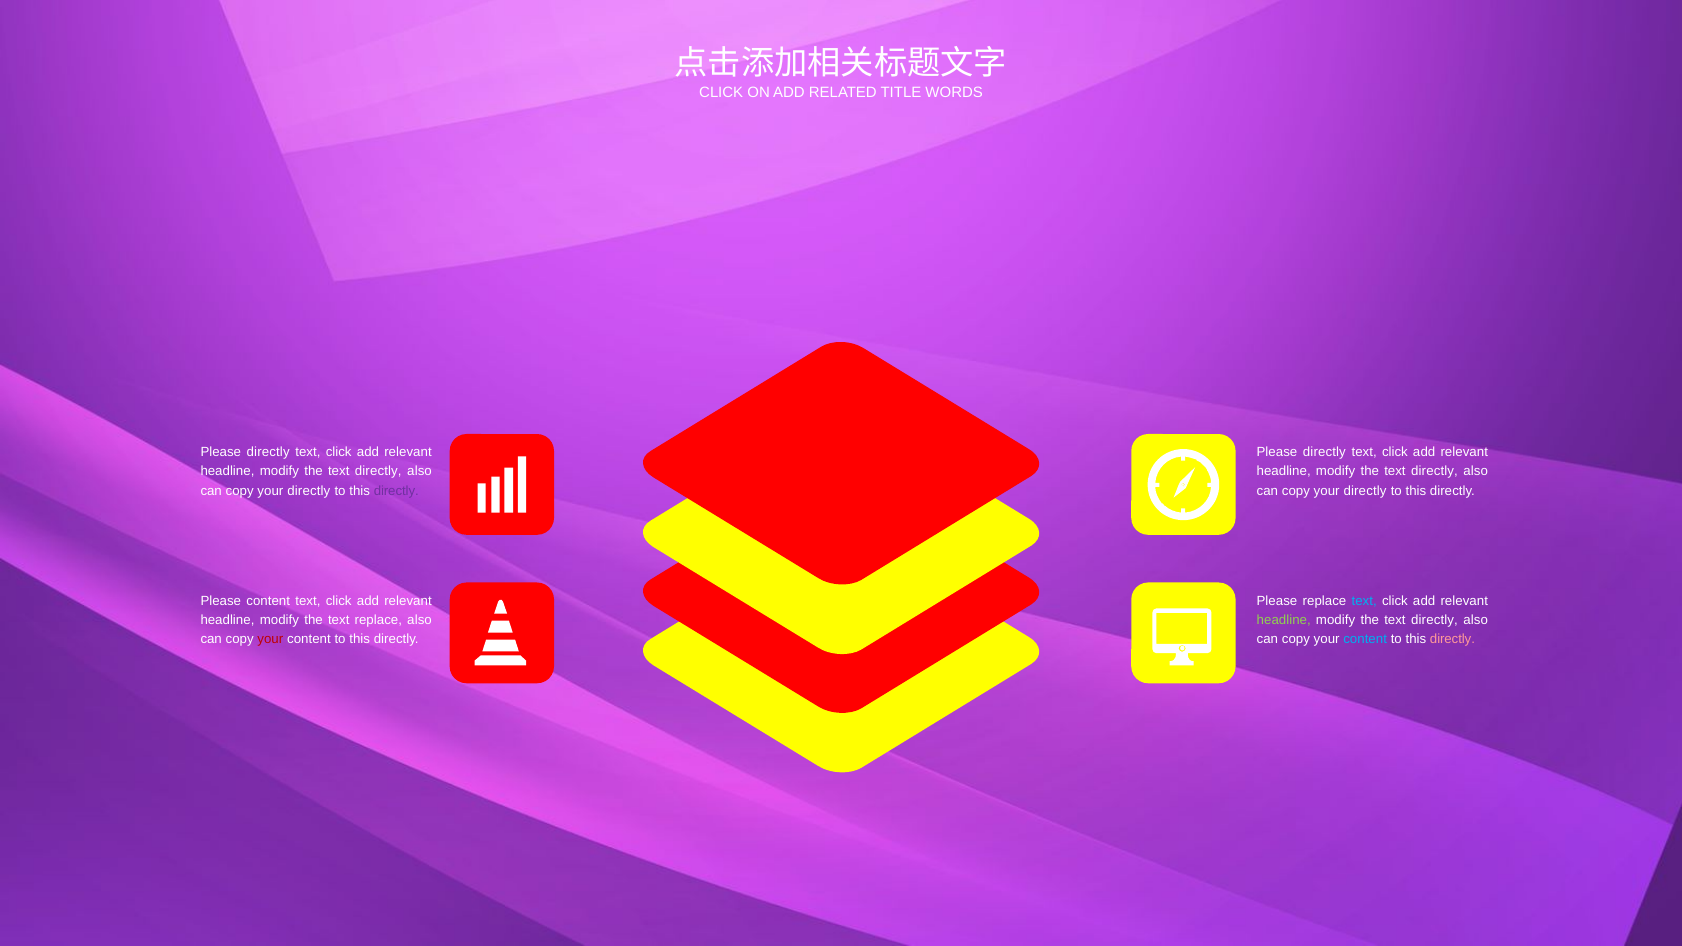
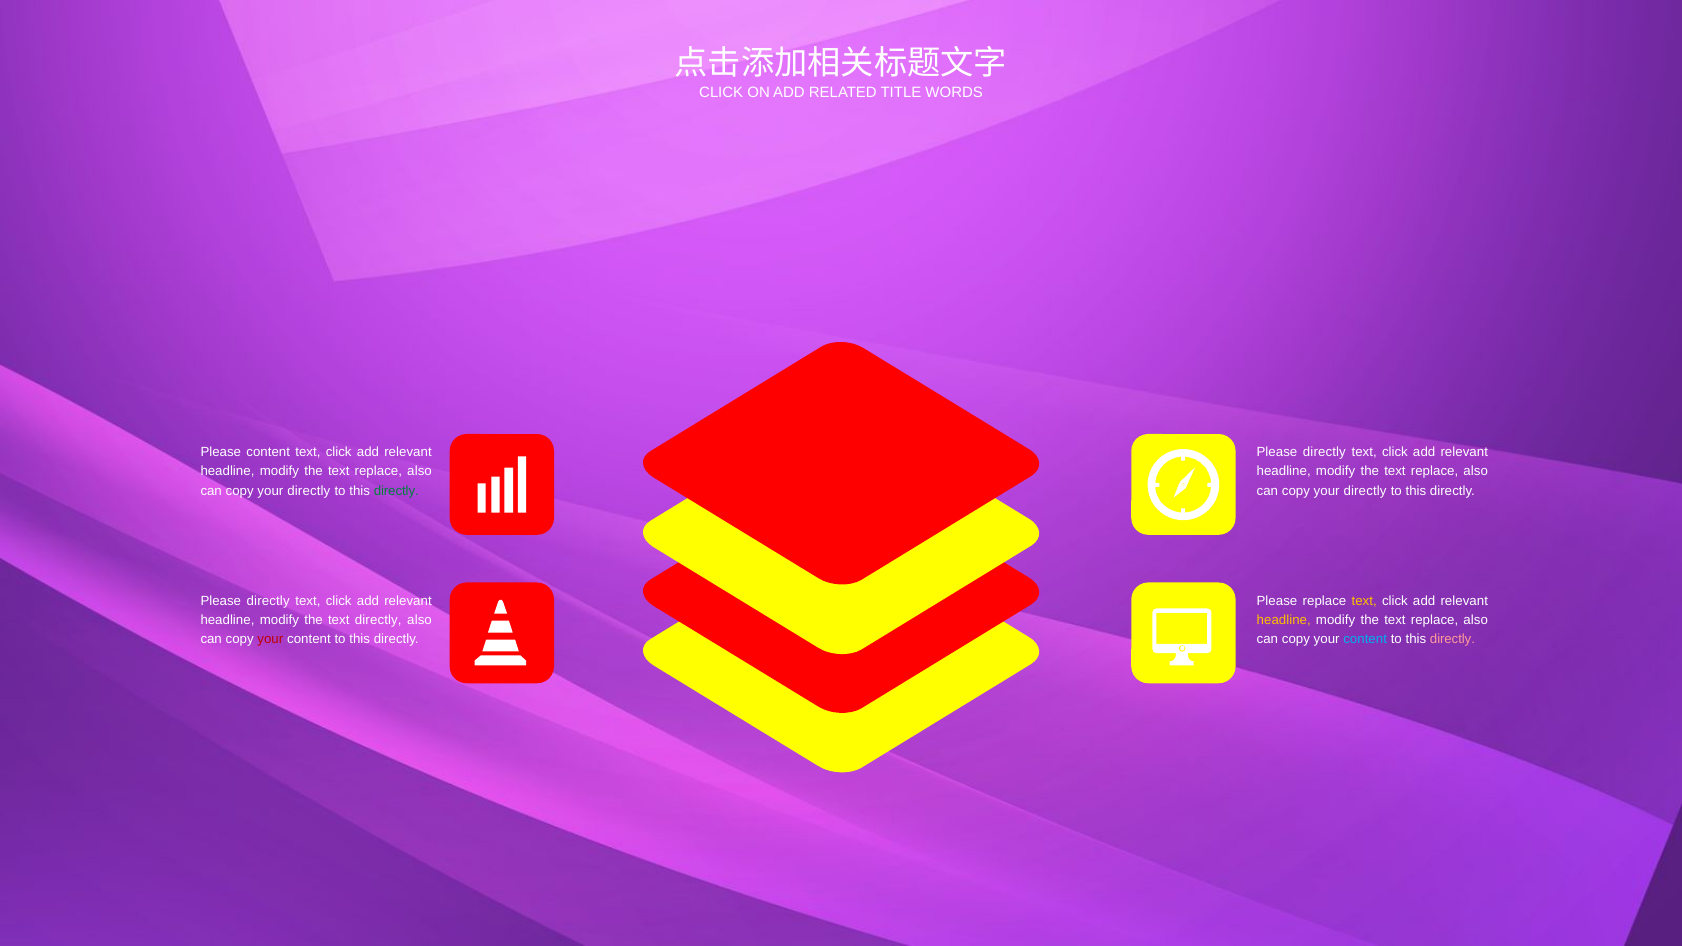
directly at (268, 453): directly -> content
directly at (378, 472): directly -> replace
directly at (1435, 472): directly -> replace
directly at (396, 491) colour: purple -> green
content at (268, 601): content -> directly
text at (1364, 601) colour: light blue -> yellow
text replace: replace -> directly
headline at (1284, 620) colour: light green -> yellow
directly at (1435, 620): directly -> replace
